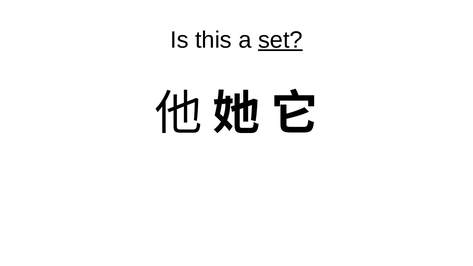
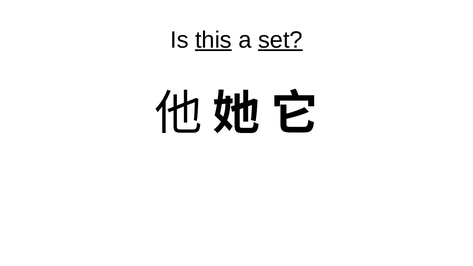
this underline: none -> present
